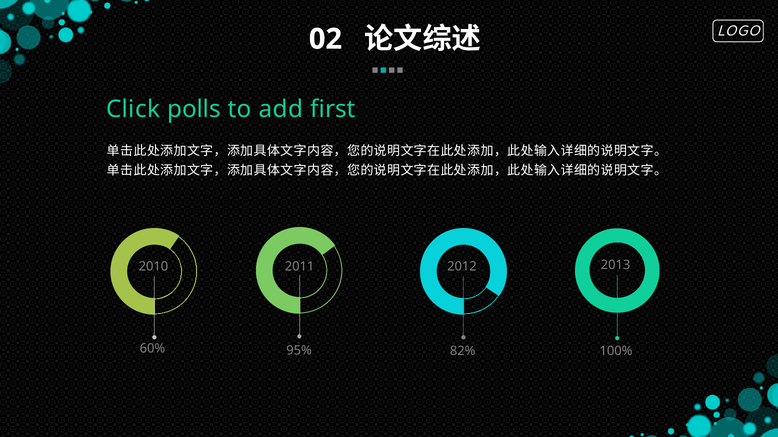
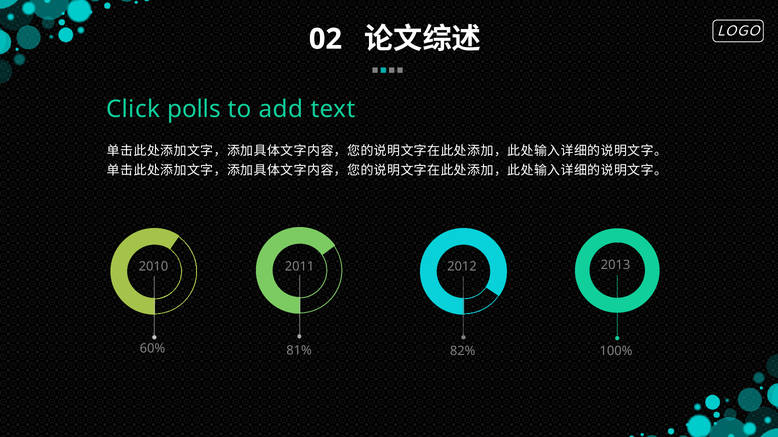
first: first -> text
95%: 95% -> 81%
